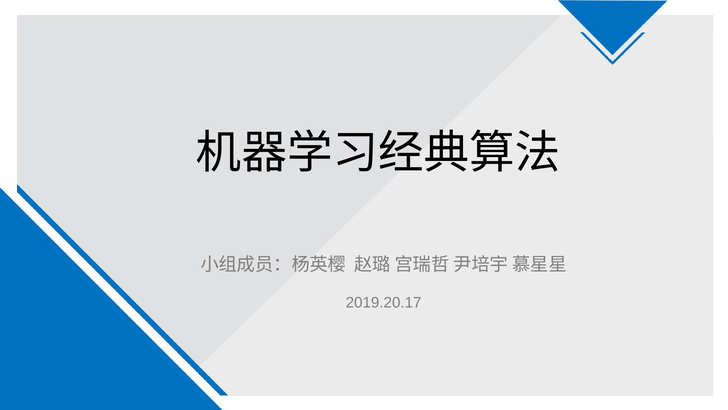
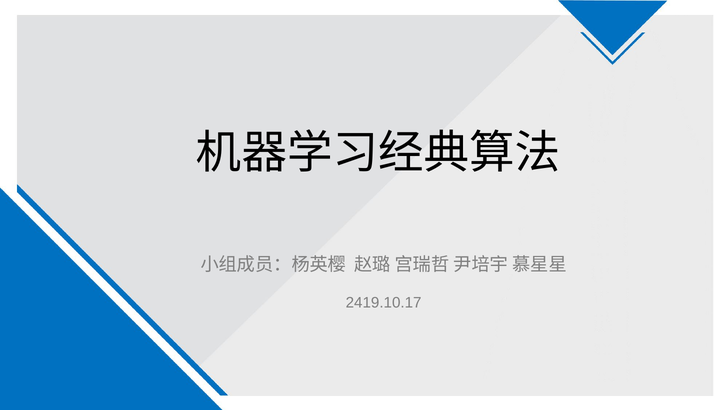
2019.20.17: 2019.20.17 -> 2419.10.17
